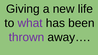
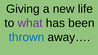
thrown colour: purple -> blue
